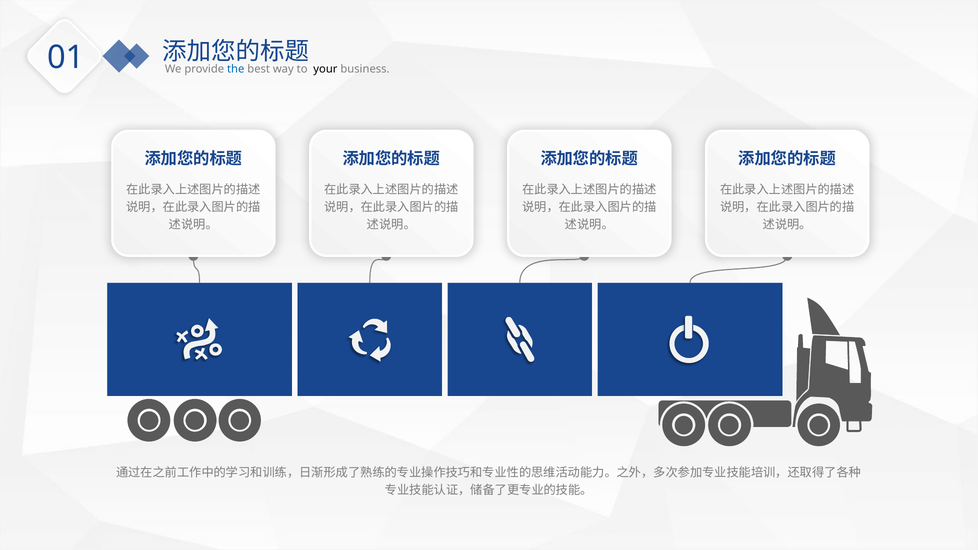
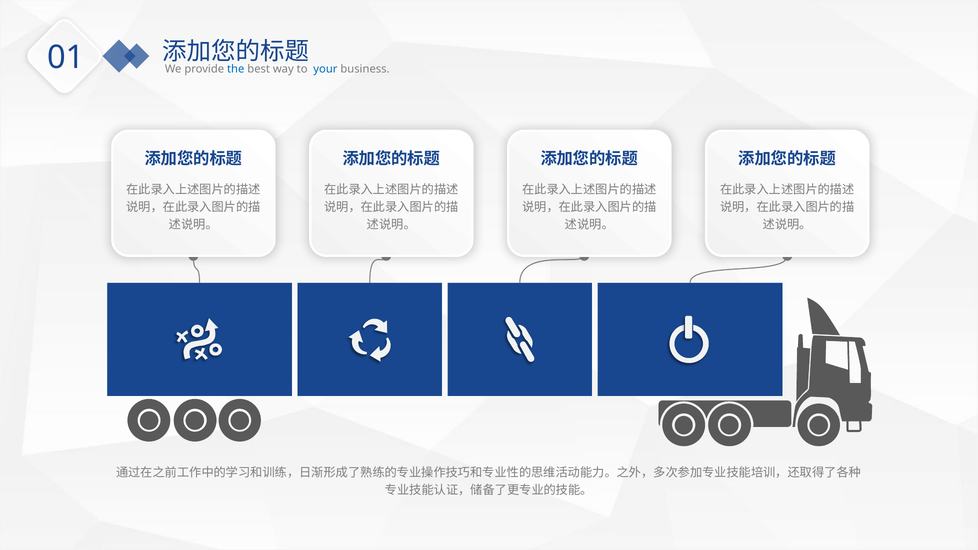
your colour: black -> blue
